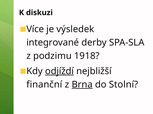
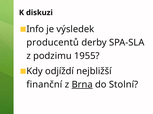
Více: Více -> Info
integrované: integrované -> producentů
1918: 1918 -> 1955
odjíždí underline: present -> none
